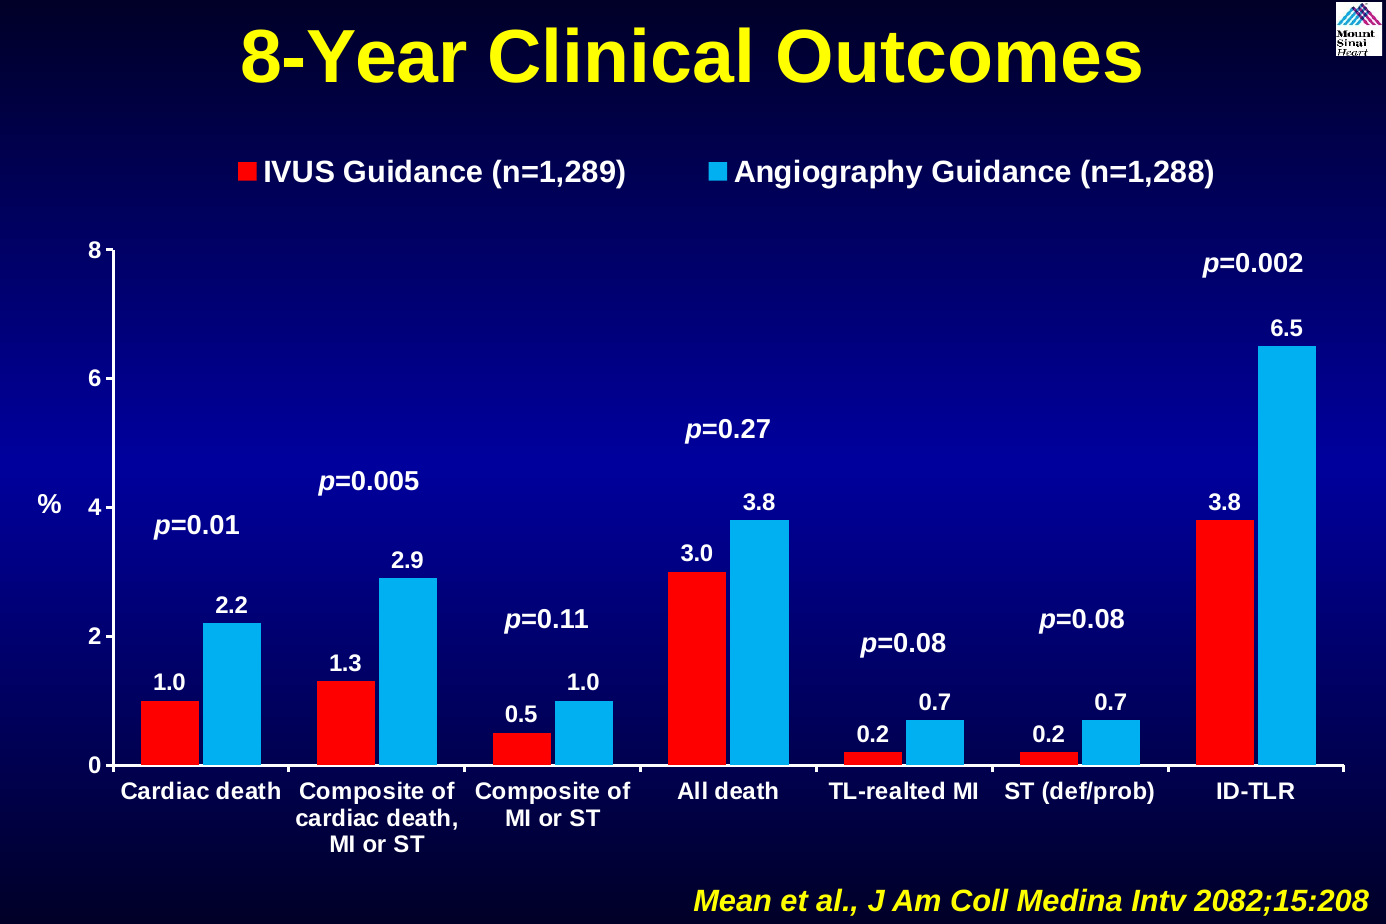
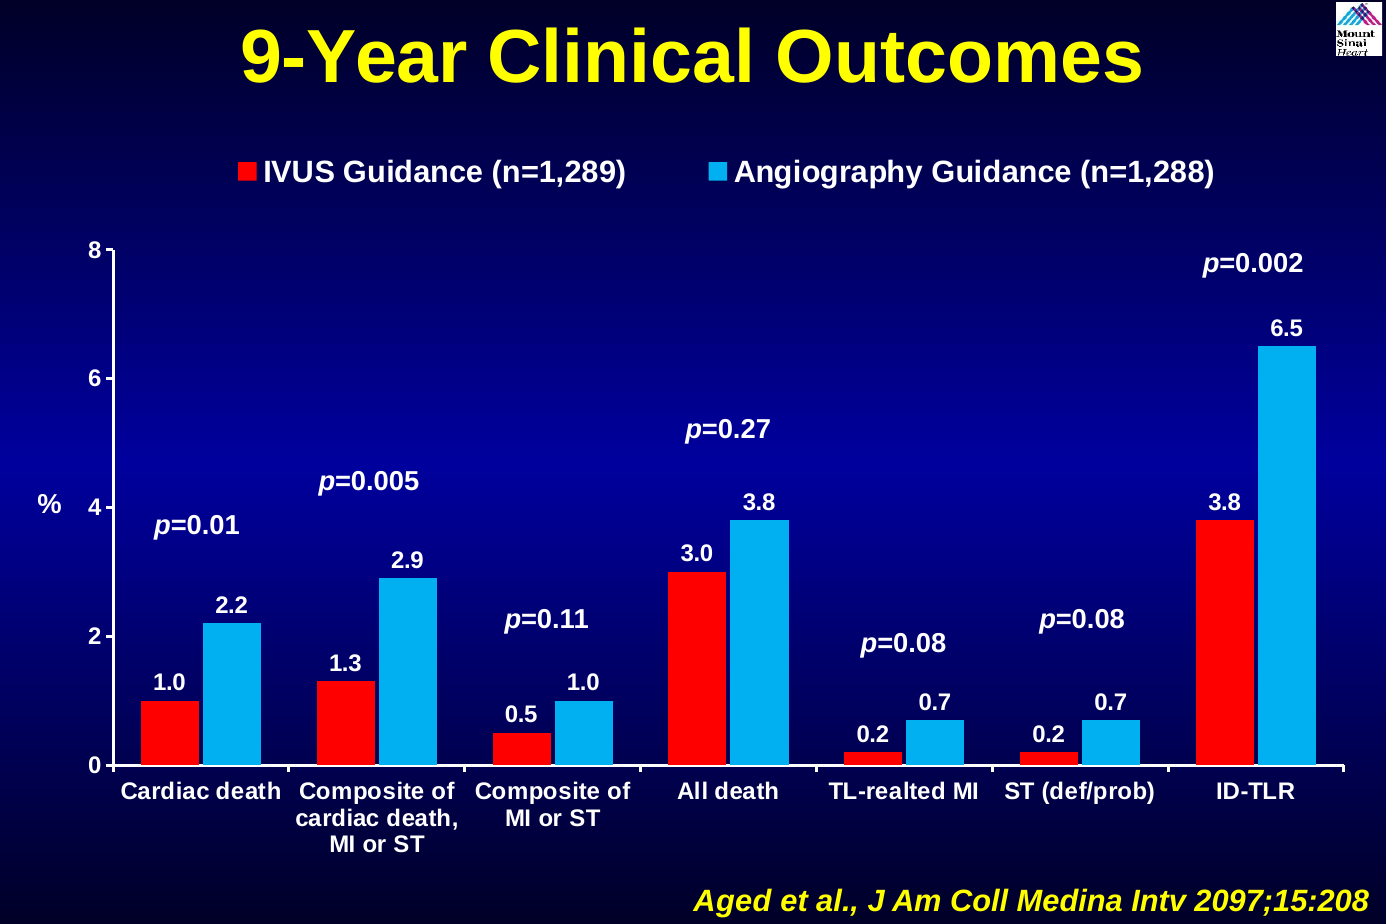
8-Year: 8-Year -> 9-Year
Mean: Mean -> Aged
2082;15:208: 2082;15:208 -> 2097;15:208
